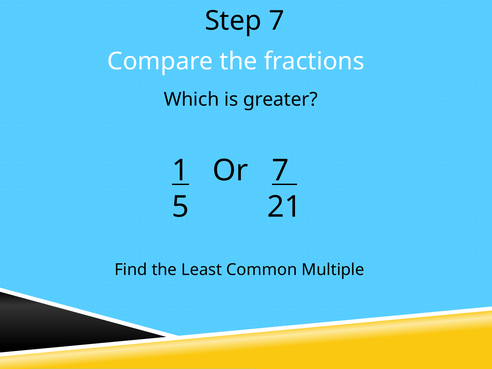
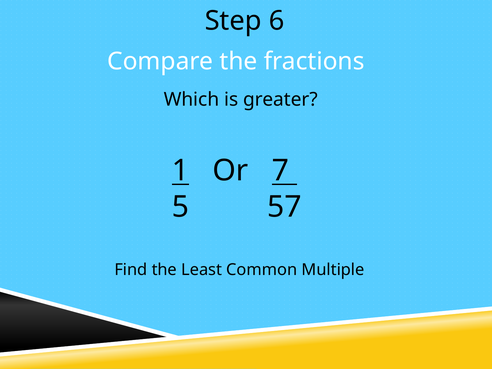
Step 7: 7 -> 6
21: 21 -> 57
